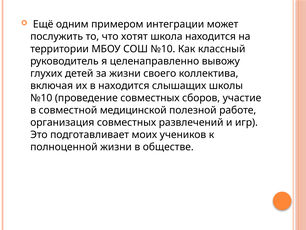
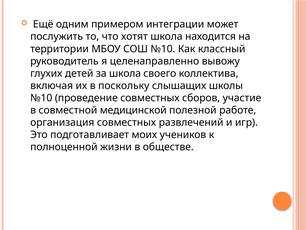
за жизни: жизни -> школа
в находится: находится -> поскольку
